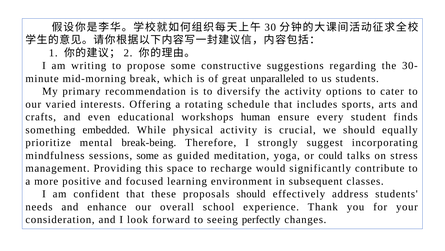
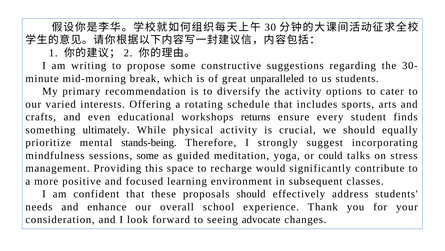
human: human -> returns
embedded: embedded -> ultimately
break-being: break-being -> stands-being
perfectly: perfectly -> advocate
